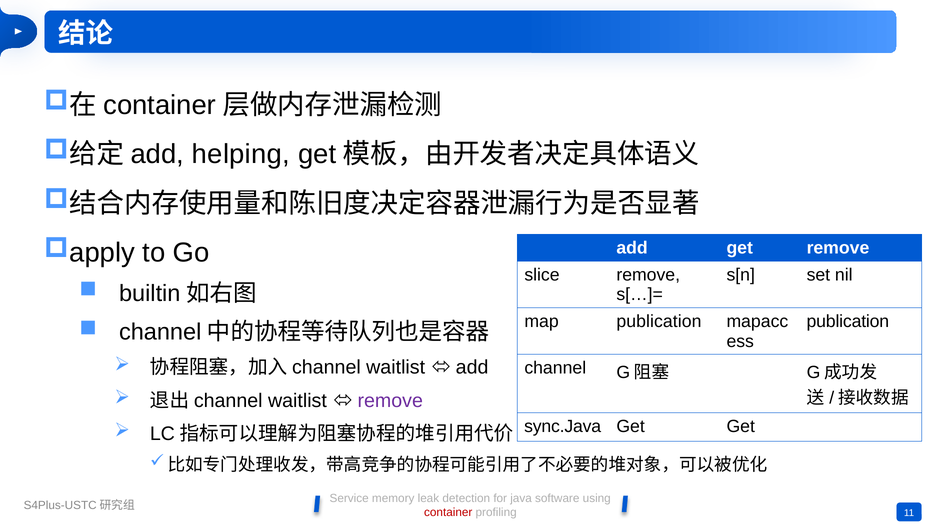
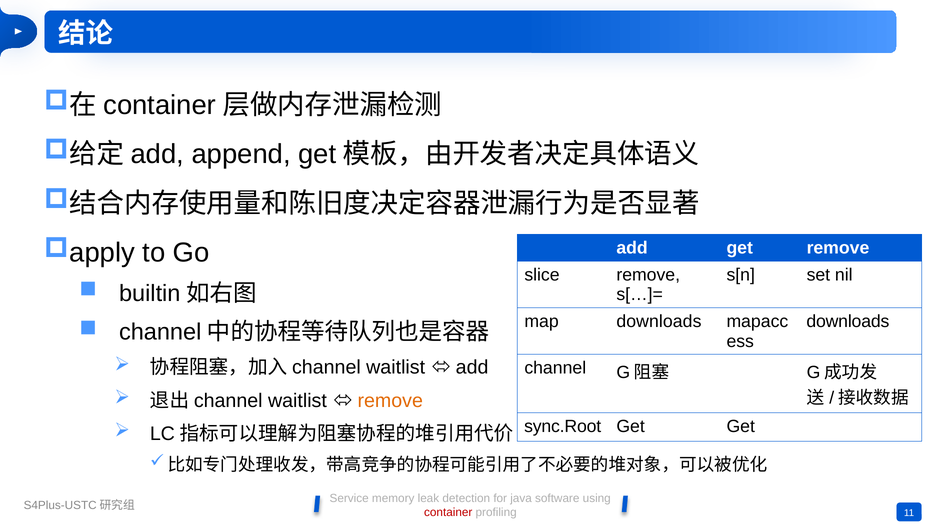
helping: helping -> append
map publication: publication -> downloads
publication at (848, 322): publication -> downloads
remove at (390, 401) colour: purple -> orange
sync.Java: sync.Java -> sync.Root
